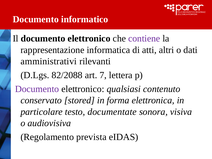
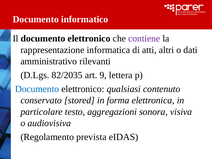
amministrativi: amministrativi -> amministrativo
82/2088: 82/2088 -> 82/2035
7: 7 -> 9
Documento at (37, 89) colour: purple -> blue
documentate: documentate -> aggregazioni
